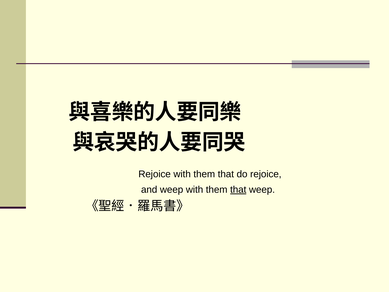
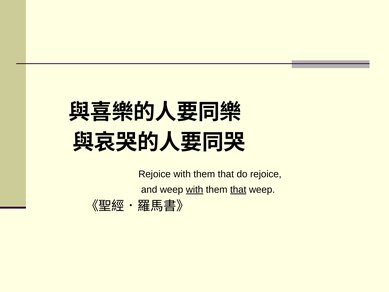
with at (195, 190) underline: none -> present
